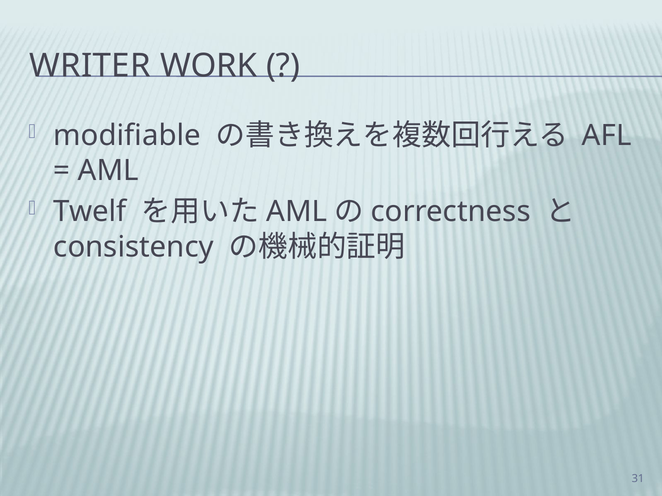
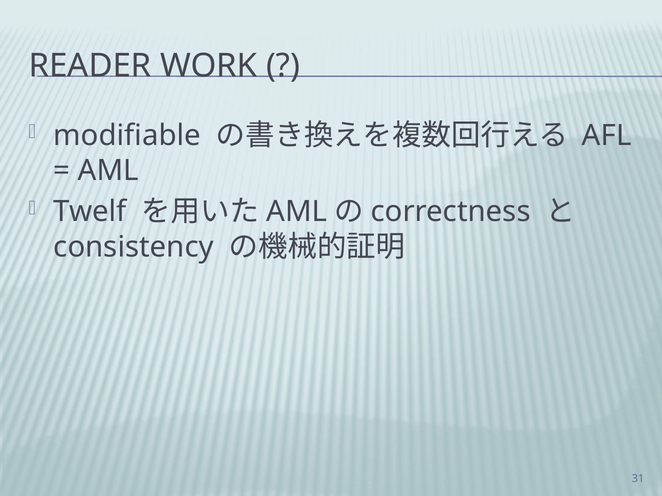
WRITER: WRITER -> READER
